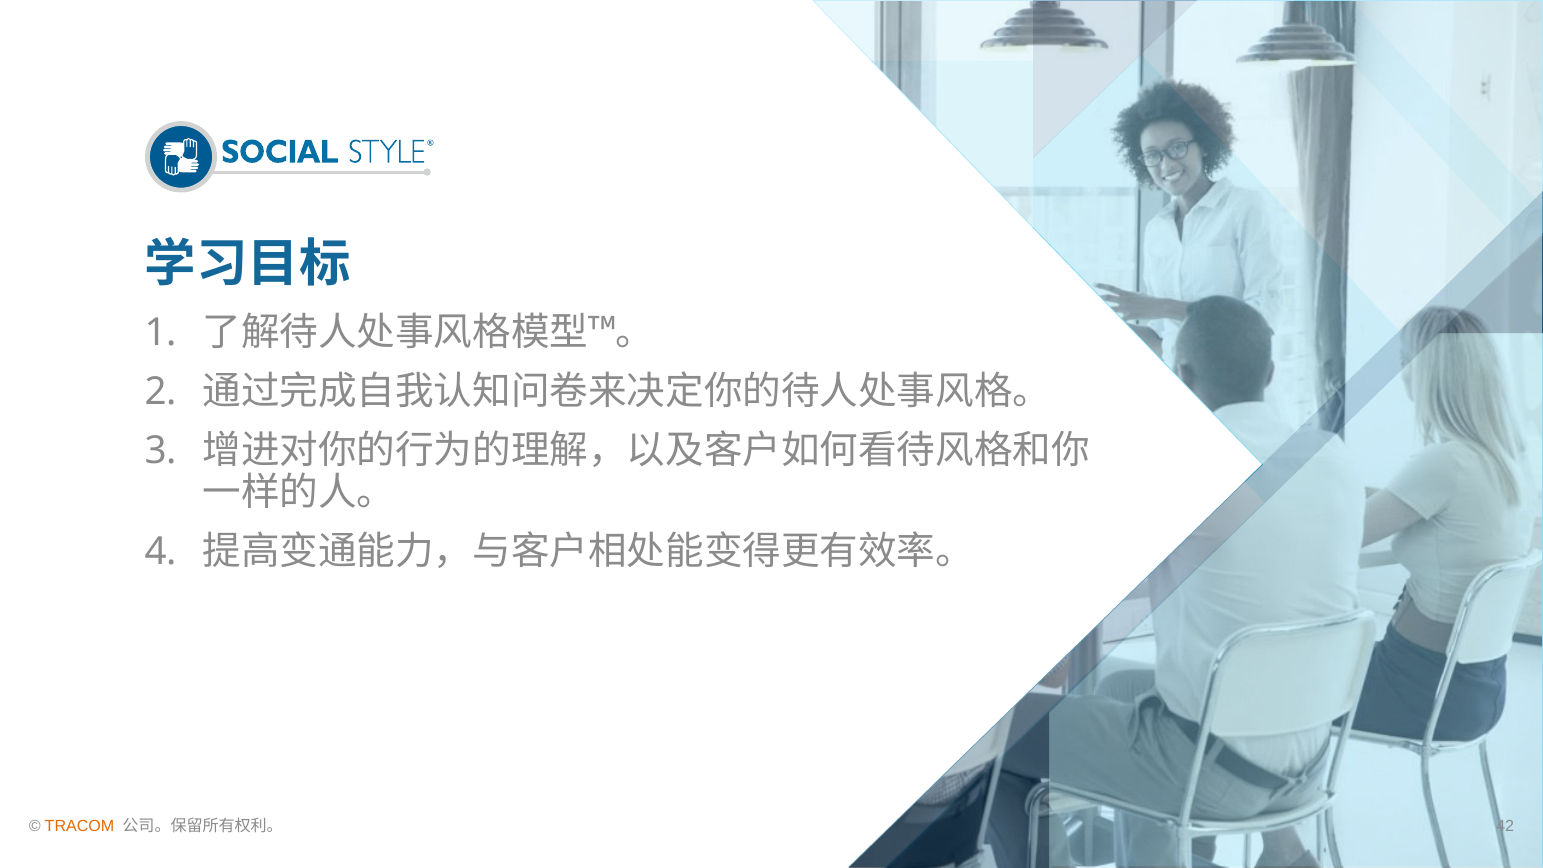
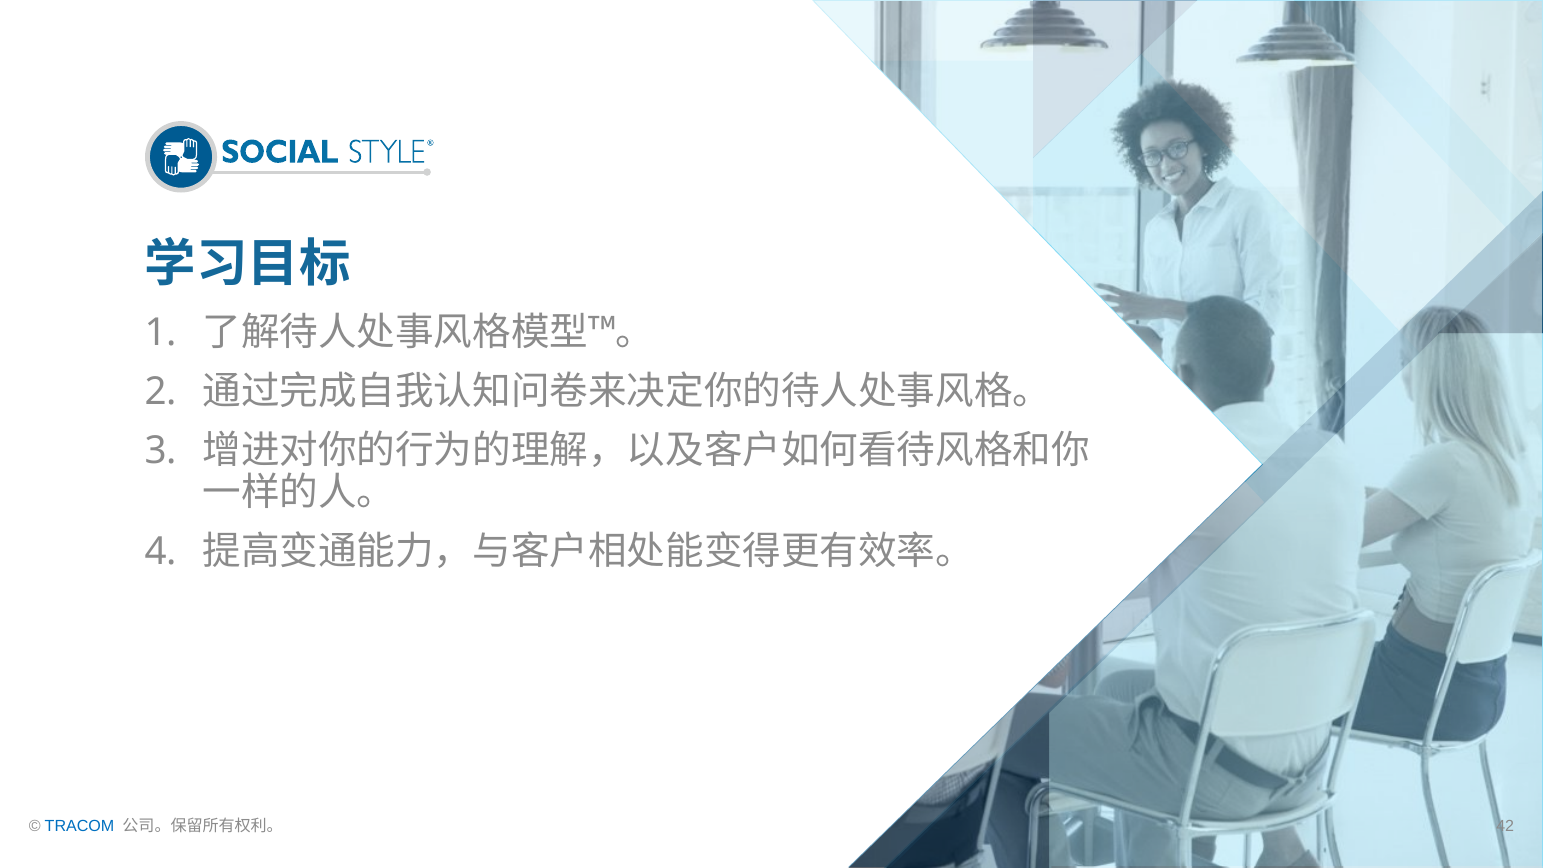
TRACOM colour: orange -> blue
